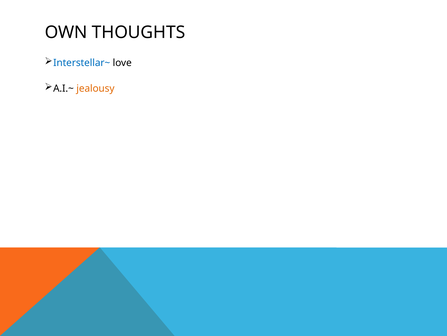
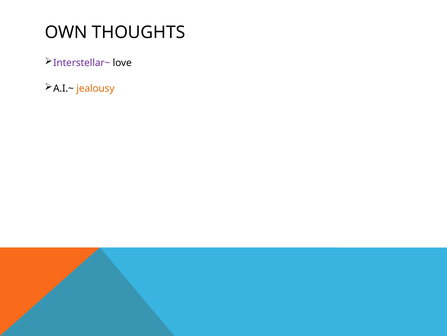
Interstellar~ colour: blue -> purple
